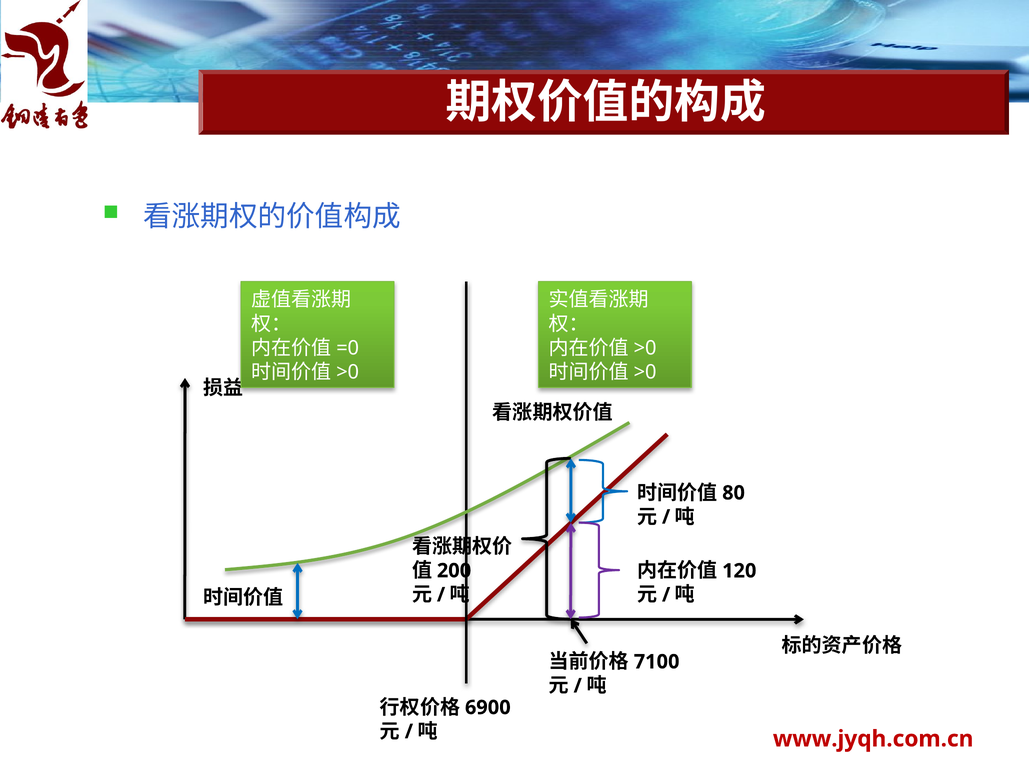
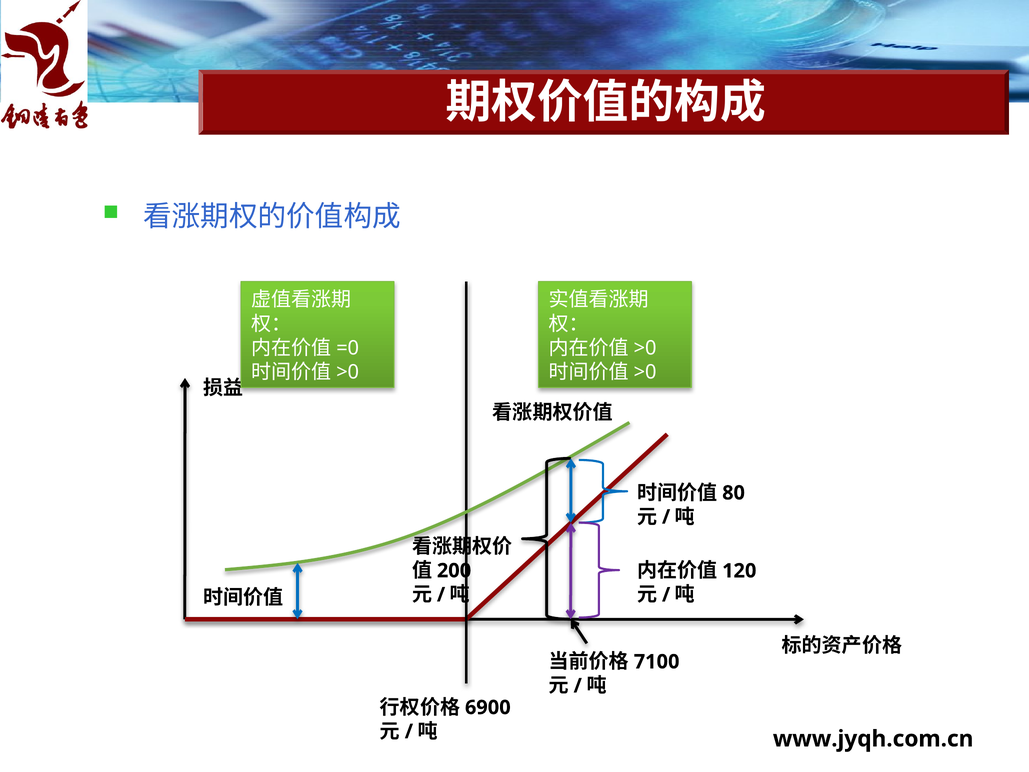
www.jyqh.com.cn colour: red -> black
